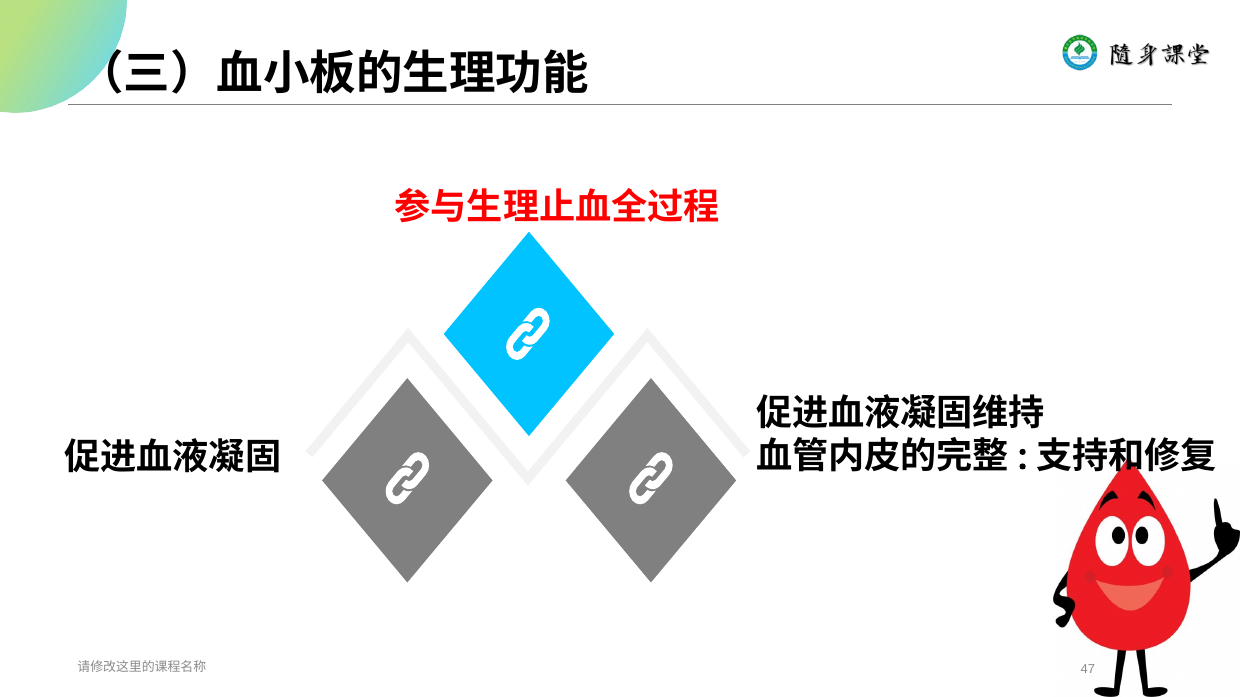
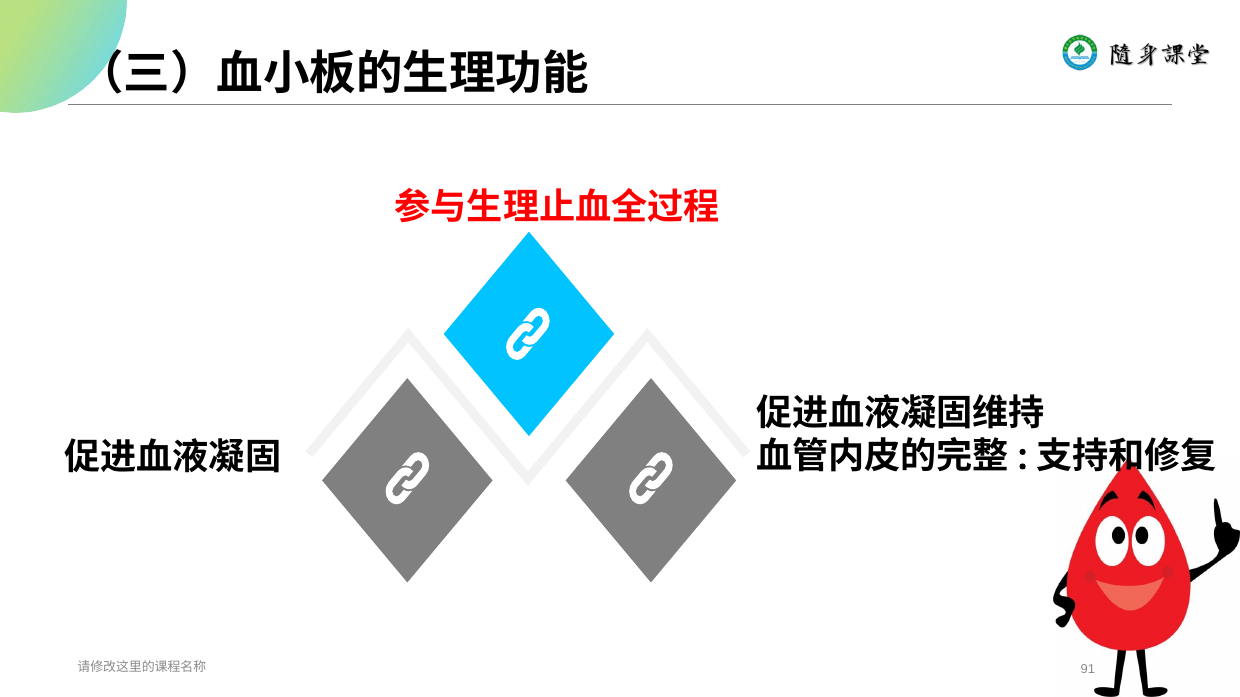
47: 47 -> 91
